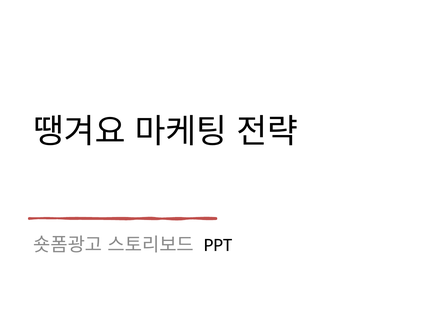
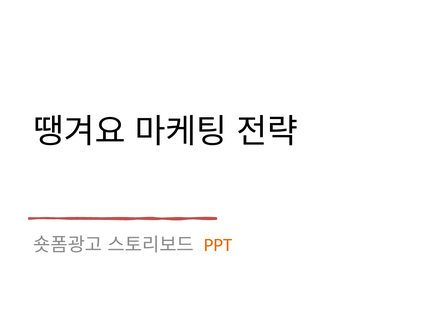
PPT colour: black -> orange
